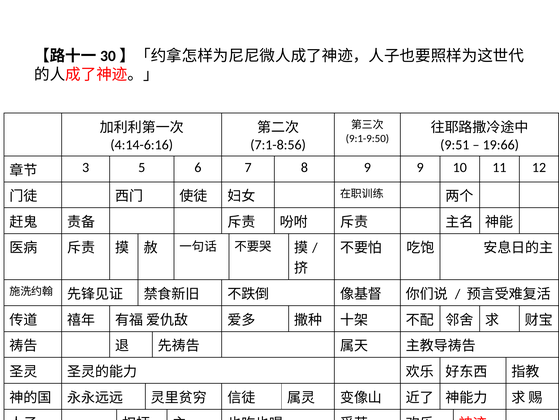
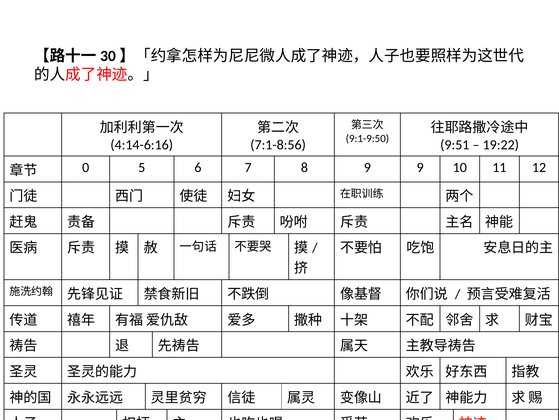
19:66: 19:66 -> 19:22
3: 3 -> 0
